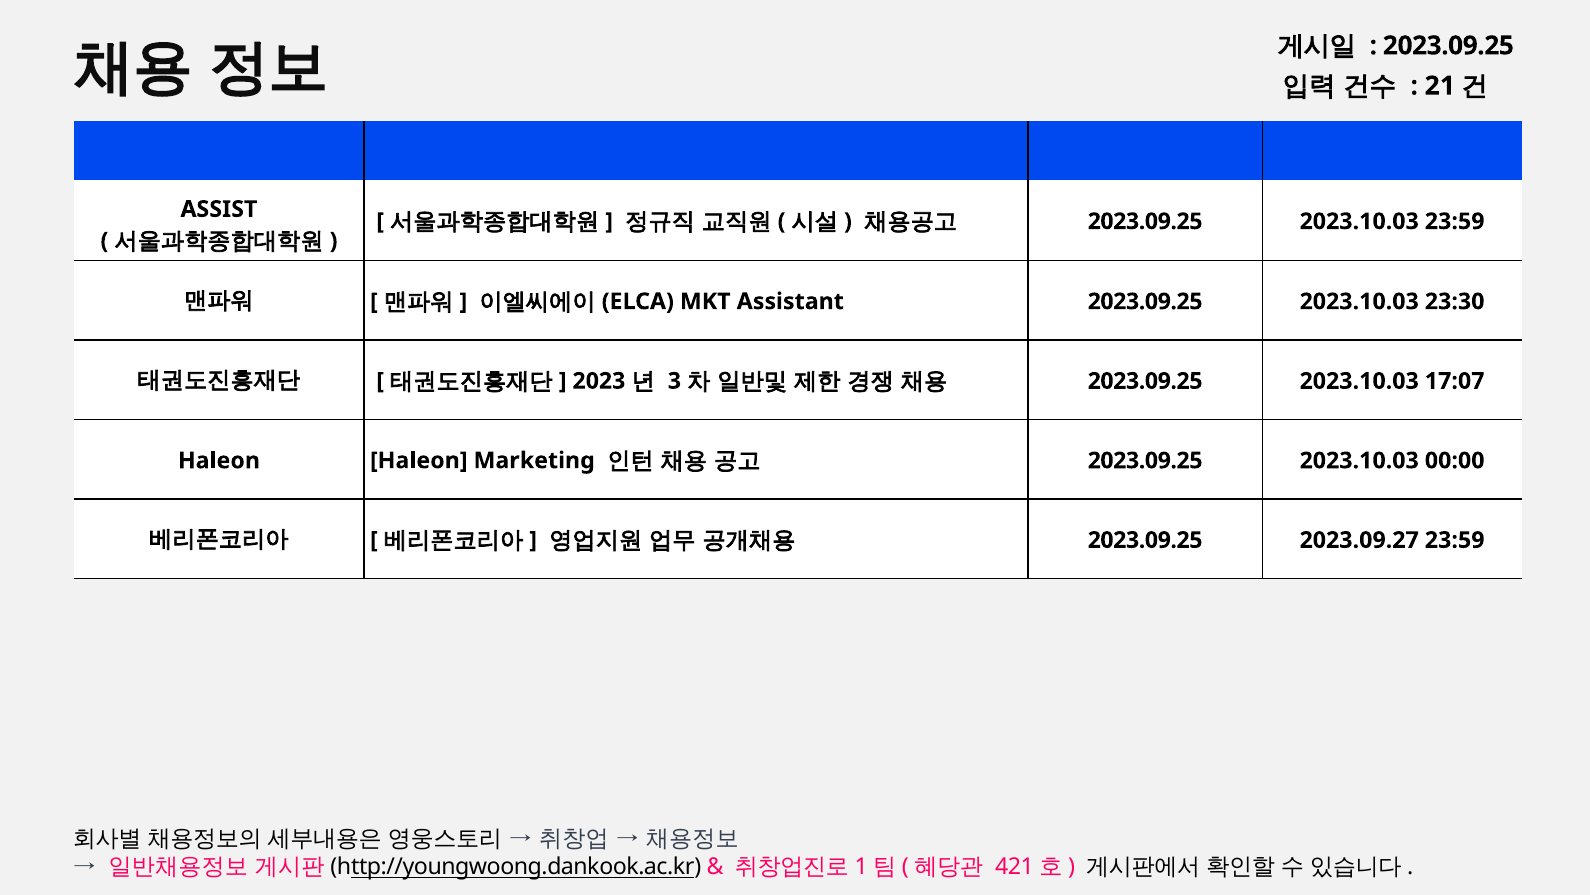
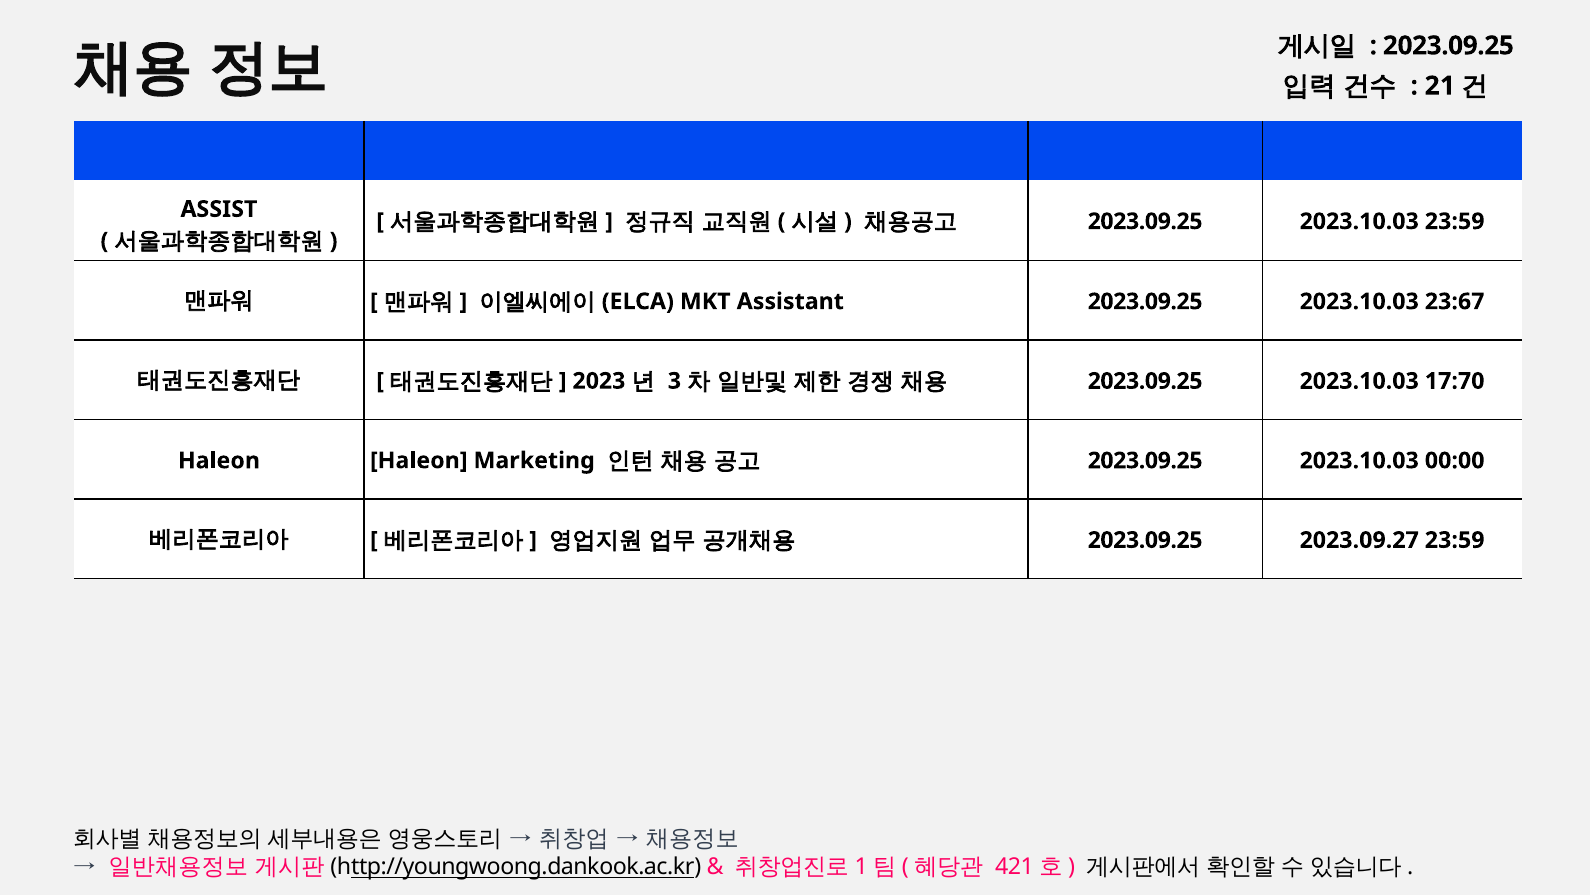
23:30: 23:30 -> 23:67
17:07: 17:07 -> 17:70
